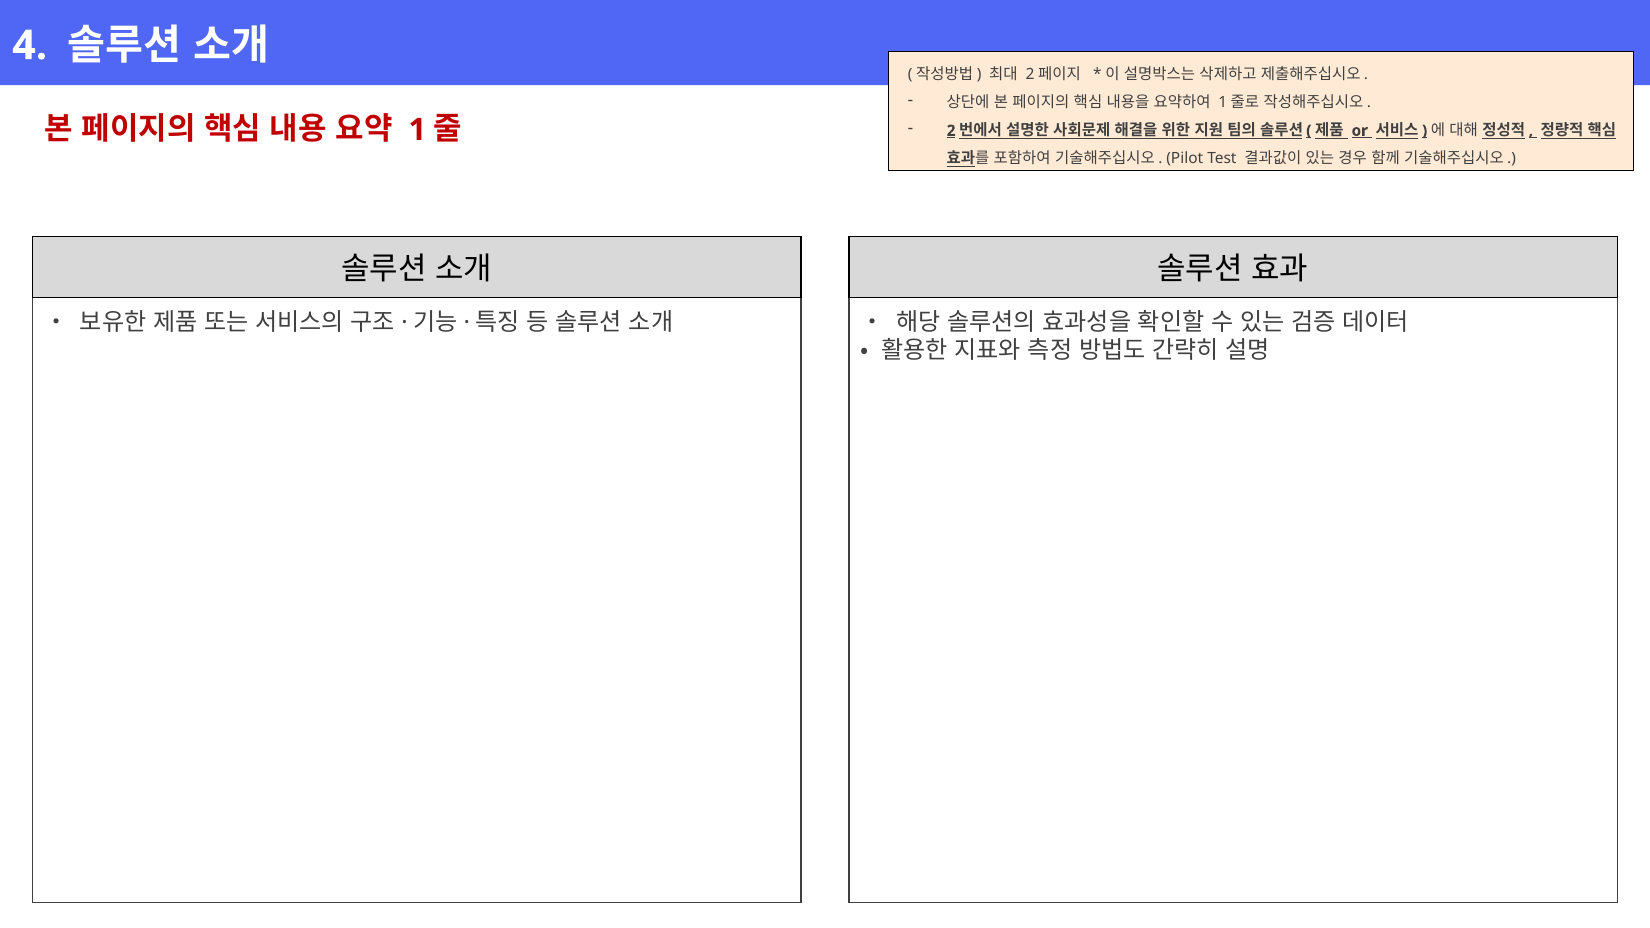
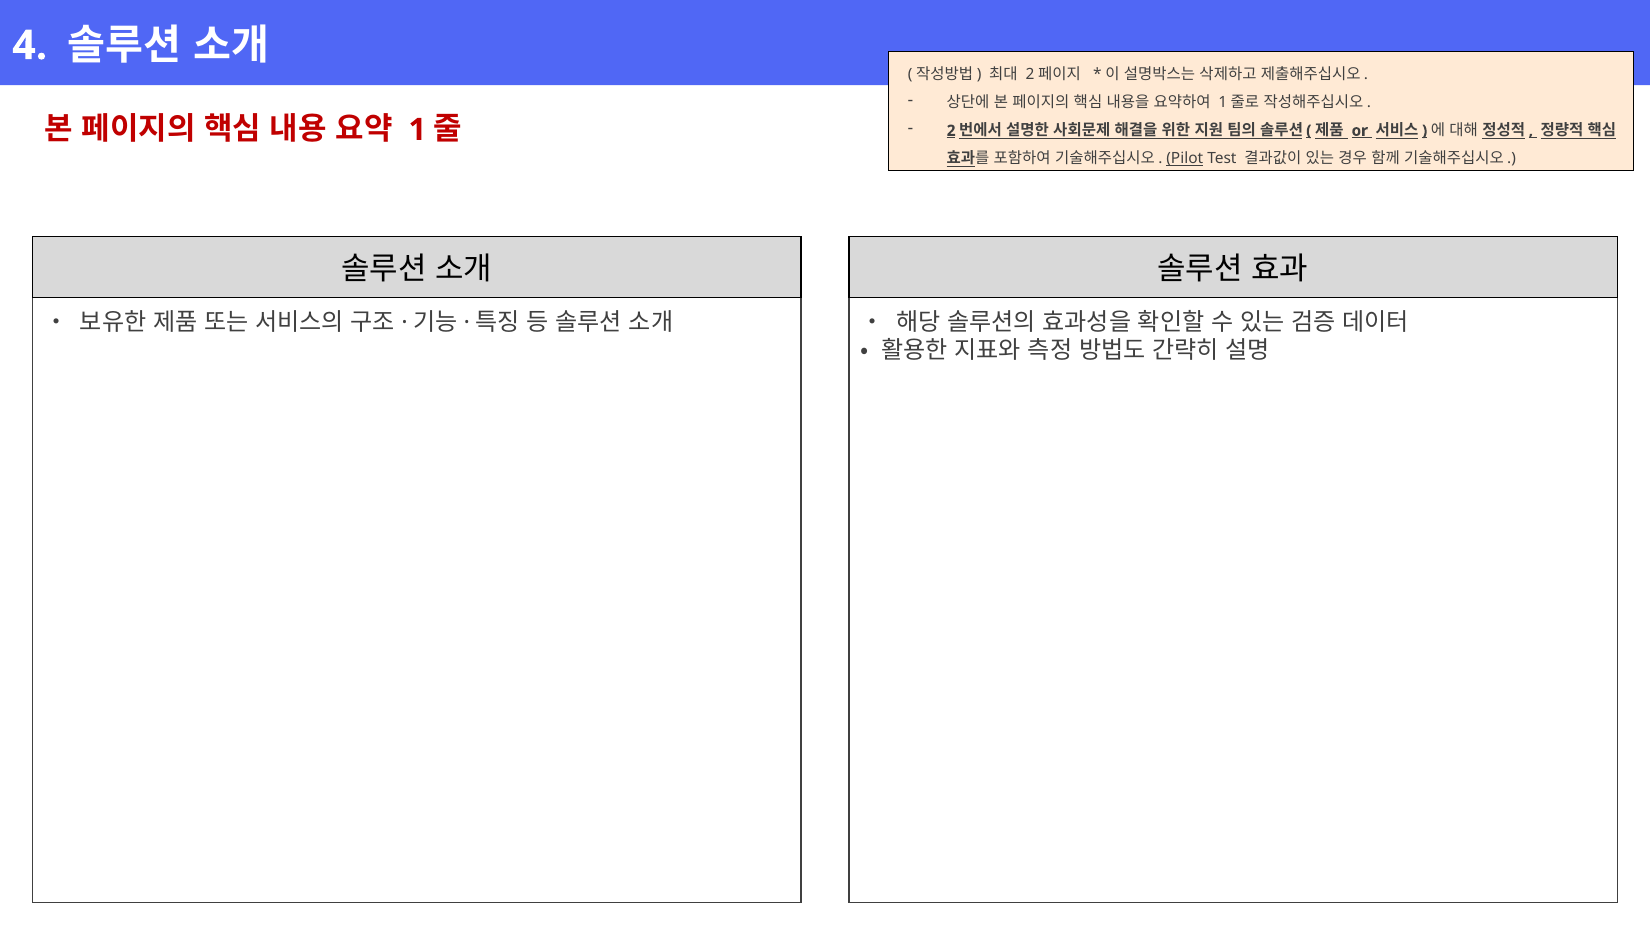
Pilot underline: none -> present
